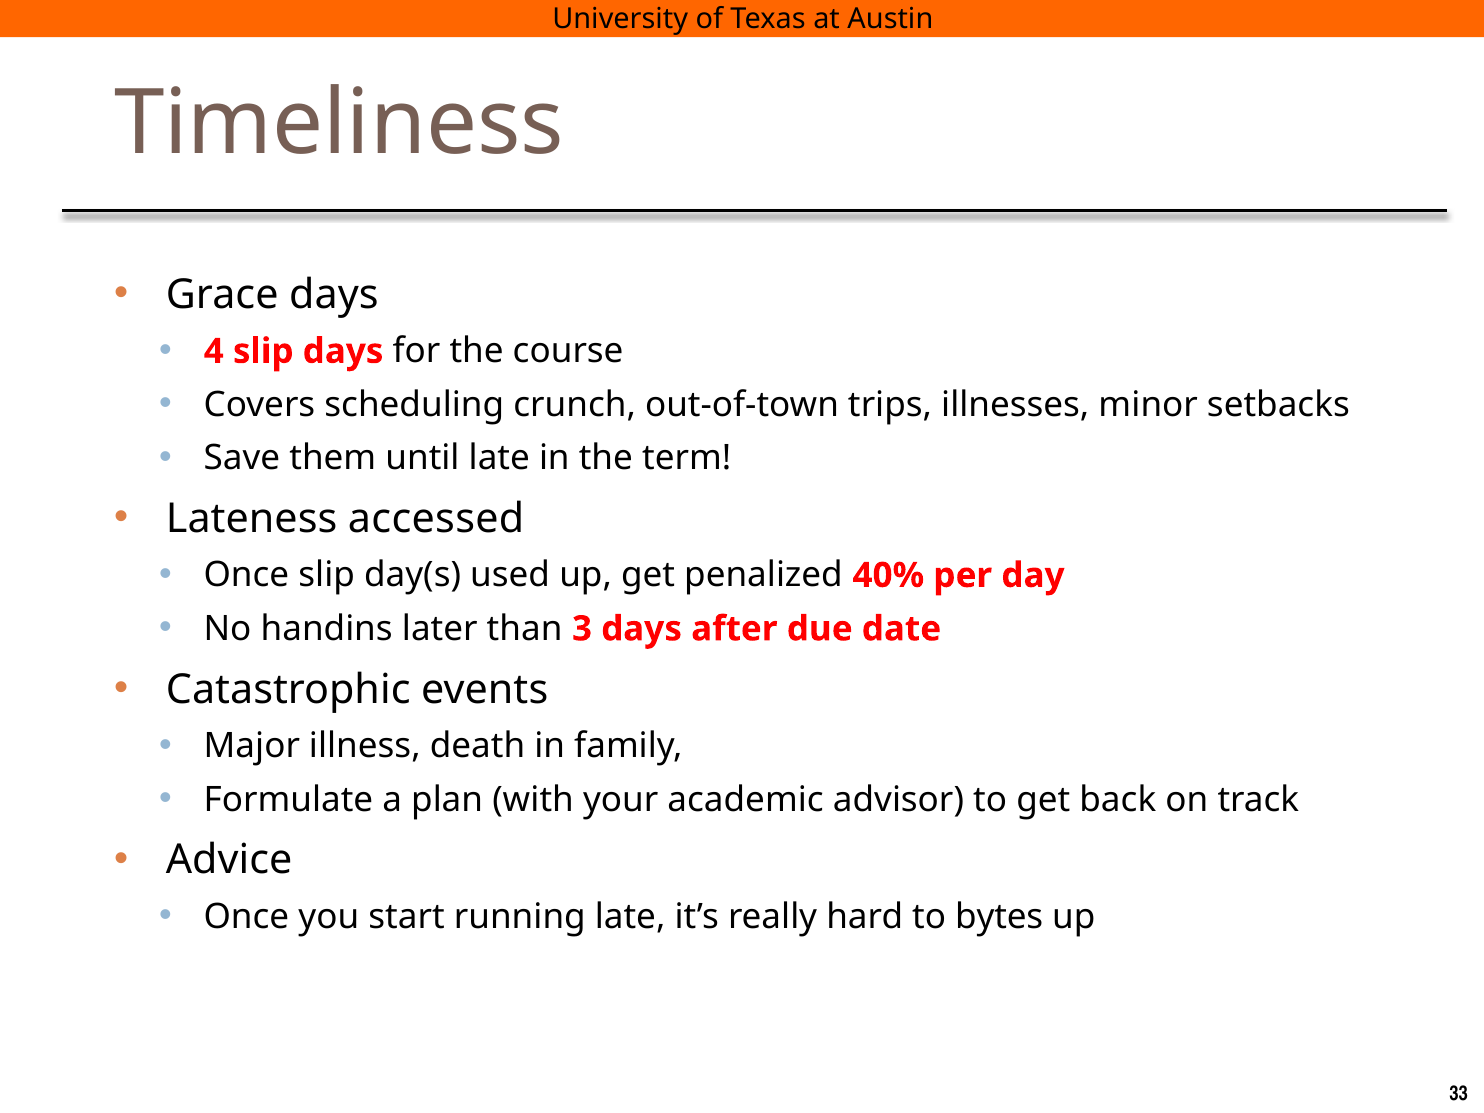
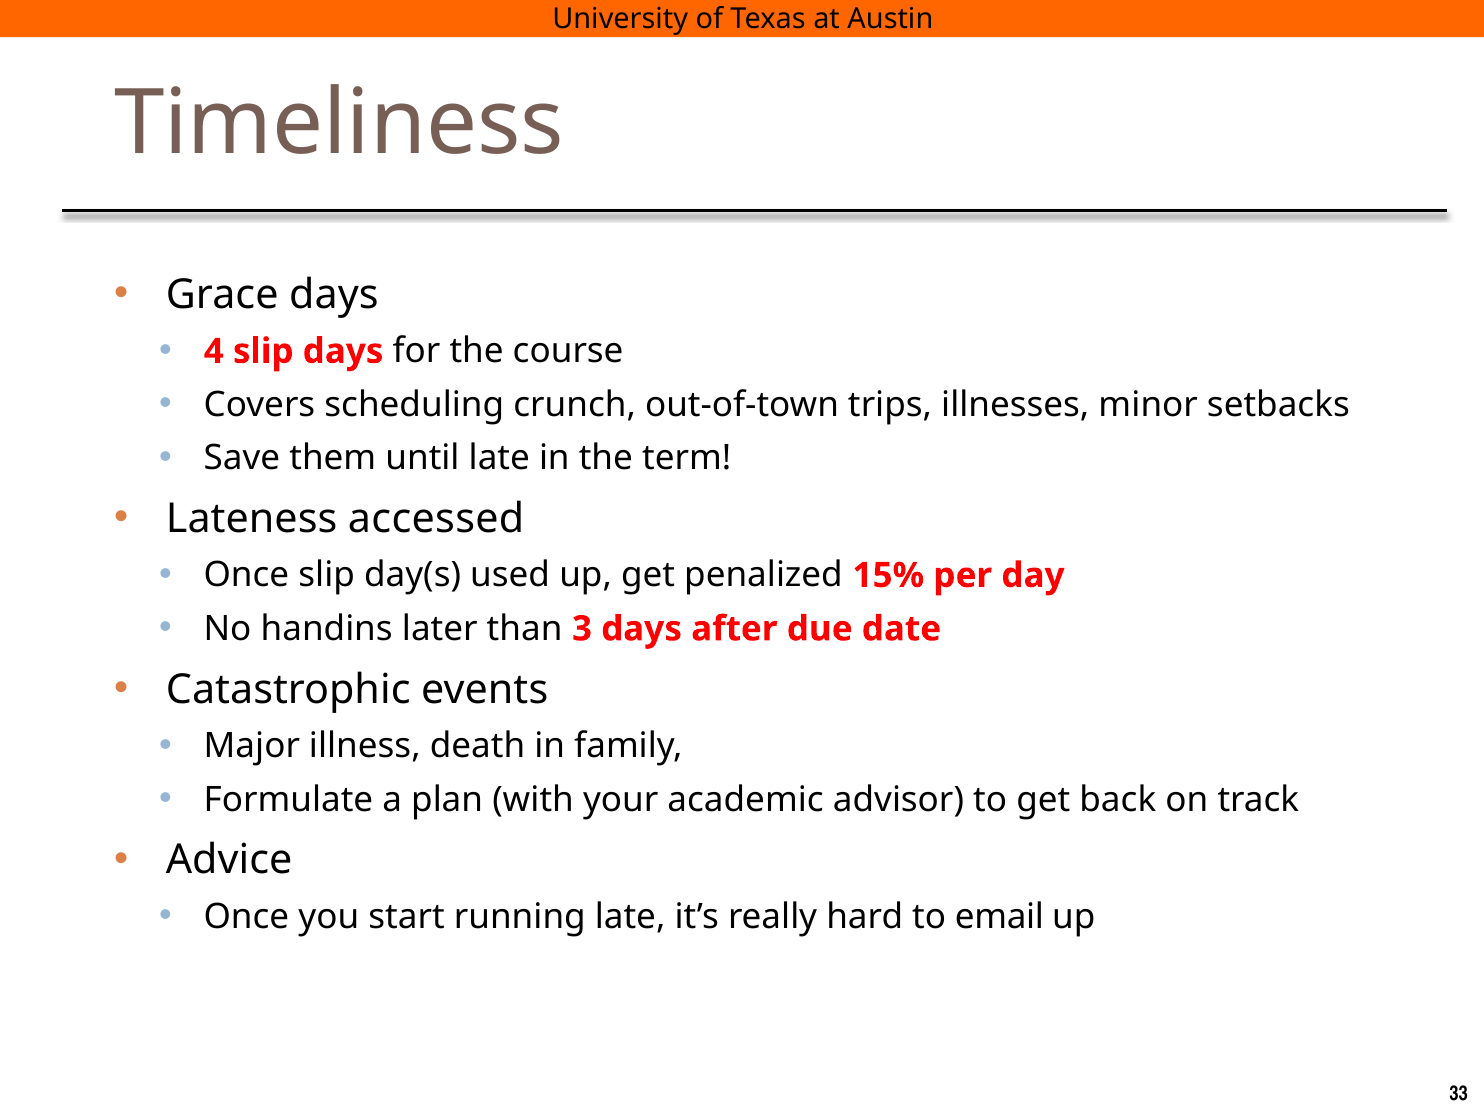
40%: 40% -> 15%
bytes: bytes -> email
